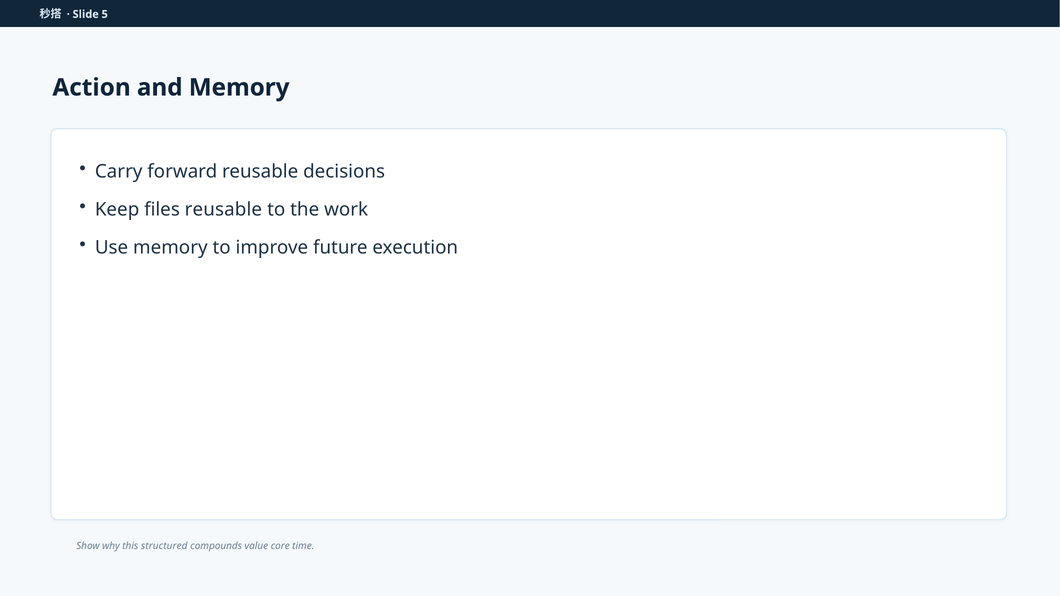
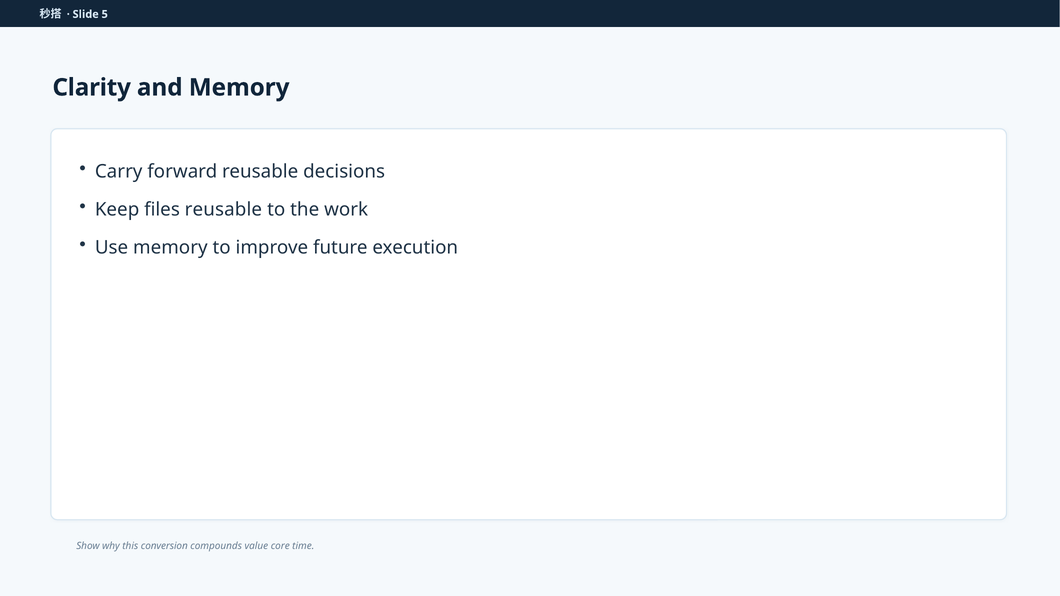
Action: Action -> Clarity
structured: structured -> conversion
